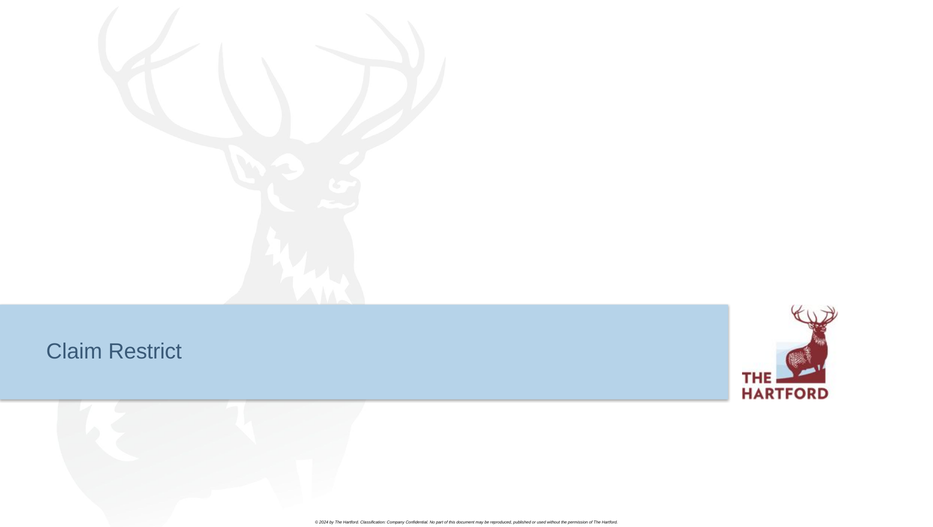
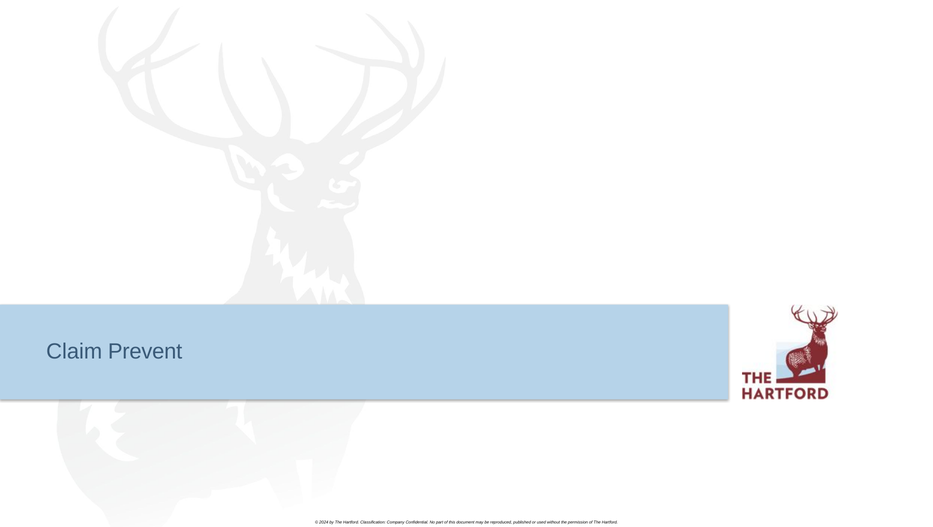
Restrict: Restrict -> Prevent
